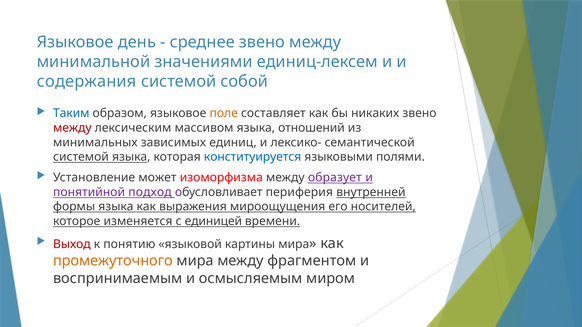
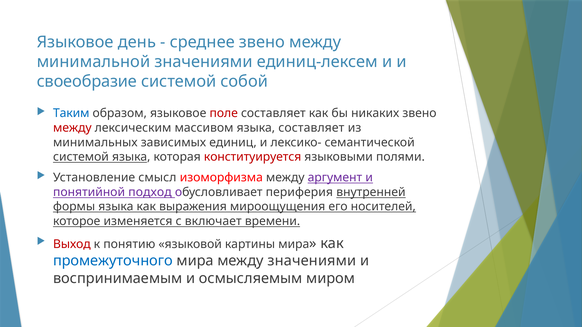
содержания: содержания -> своеобразие
поле colour: orange -> red
языка отношений: отношений -> составляет
конституируется colour: blue -> red
может: может -> смысл
образует: образует -> аргумент
единицей: единицей -> включает
промежуточного colour: orange -> blue
между фрагментом: фрагментом -> значениями
